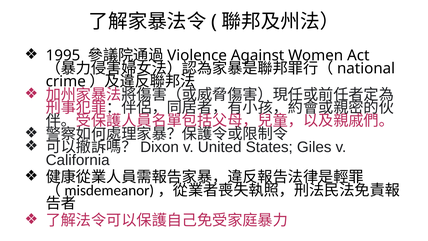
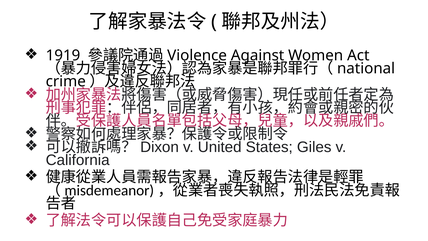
1995: 1995 -> 1919
